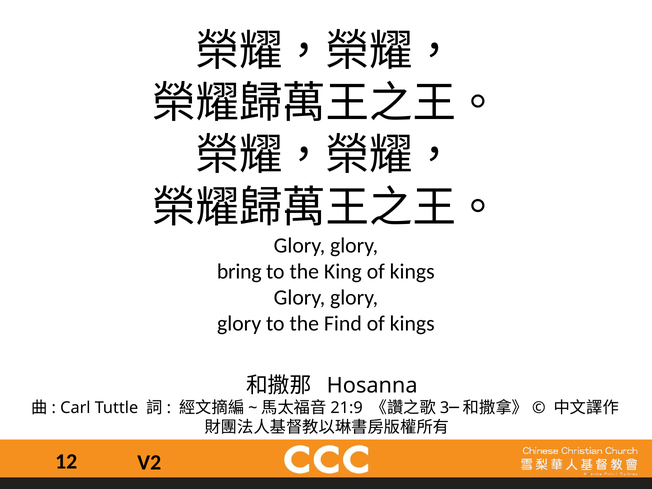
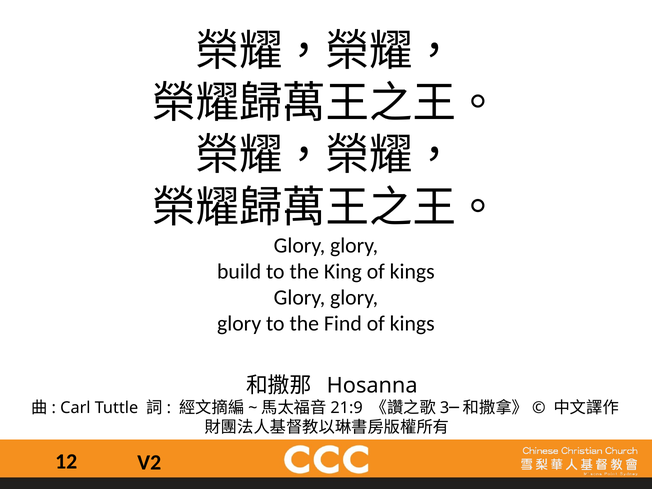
bring: bring -> build
